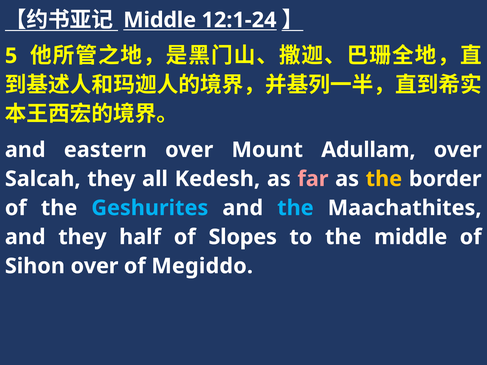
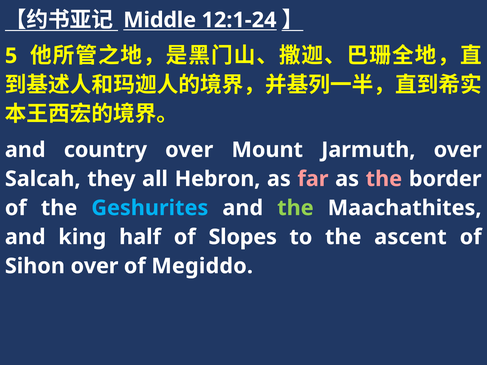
eastern: eastern -> country
Adullam: Adullam -> Jarmuth
Kedesh: Kedesh -> Hebron
the at (384, 179) colour: yellow -> pink
the at (295, 208) colour: light blue -> light green
and they: they -> king
the middle: middle -> ascent
